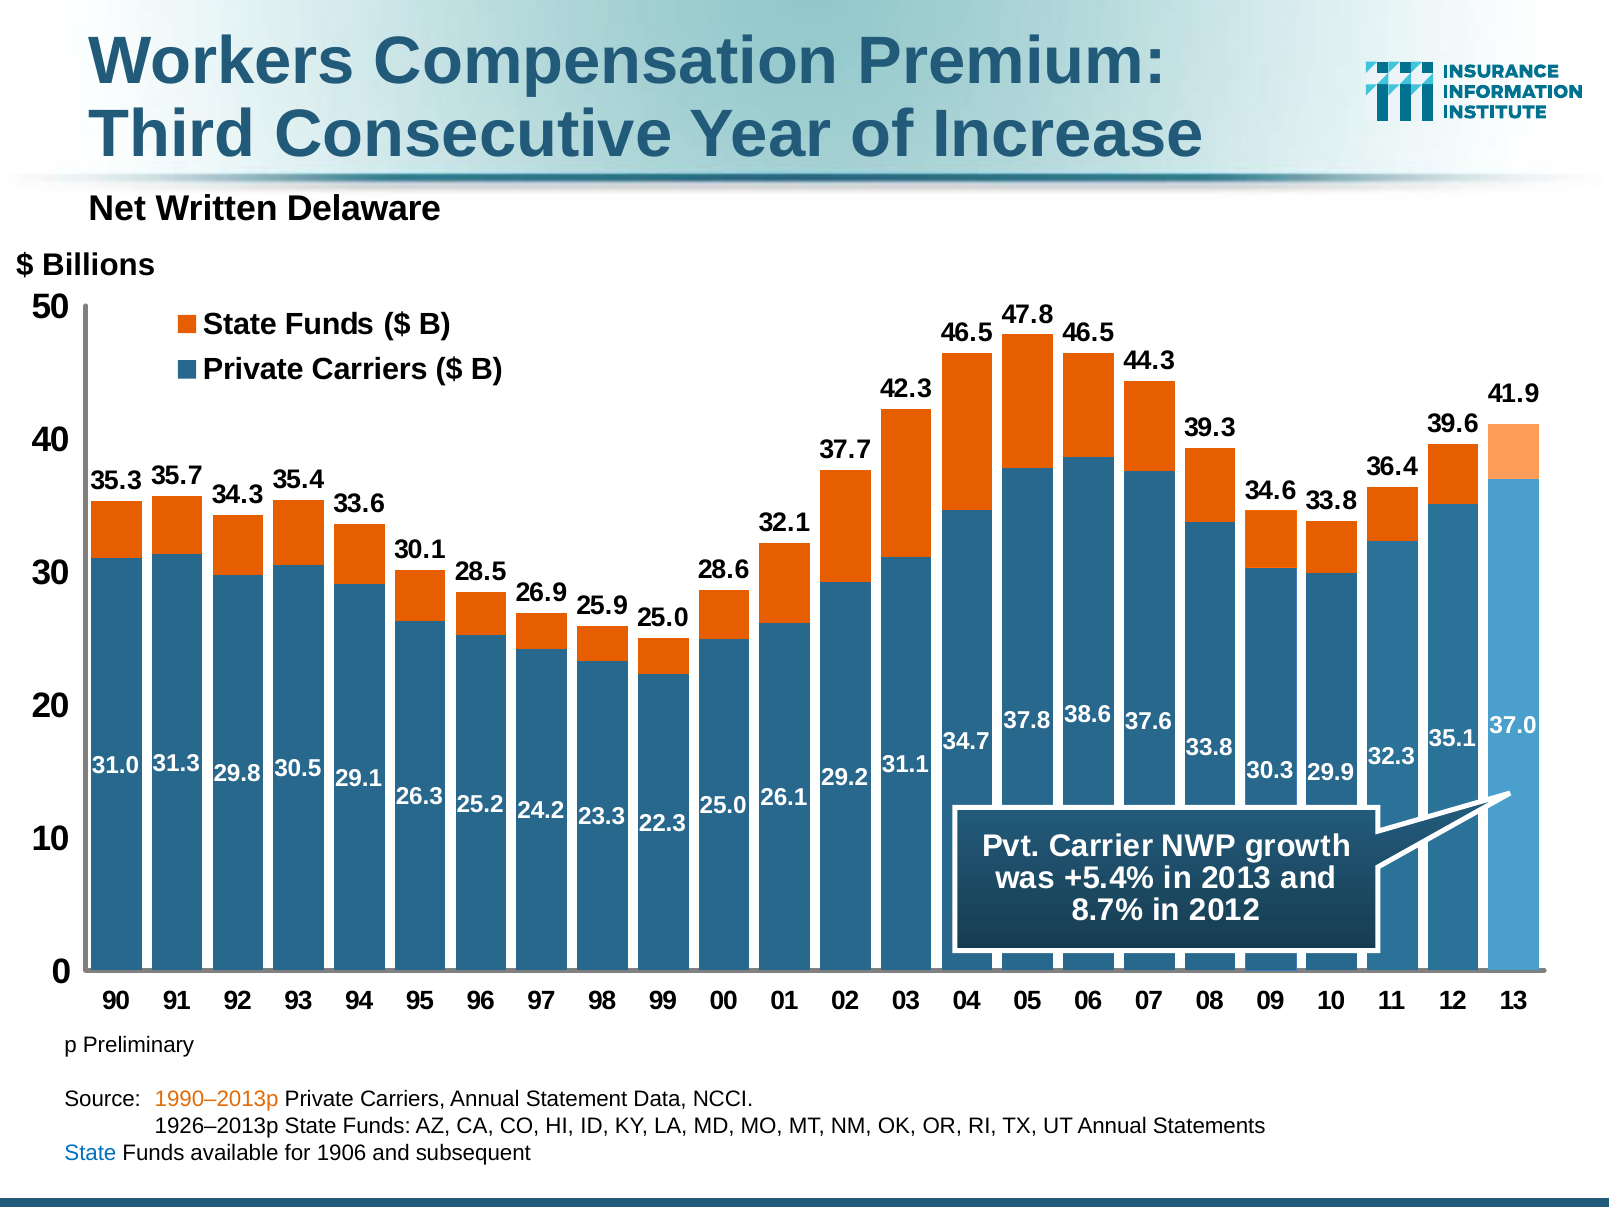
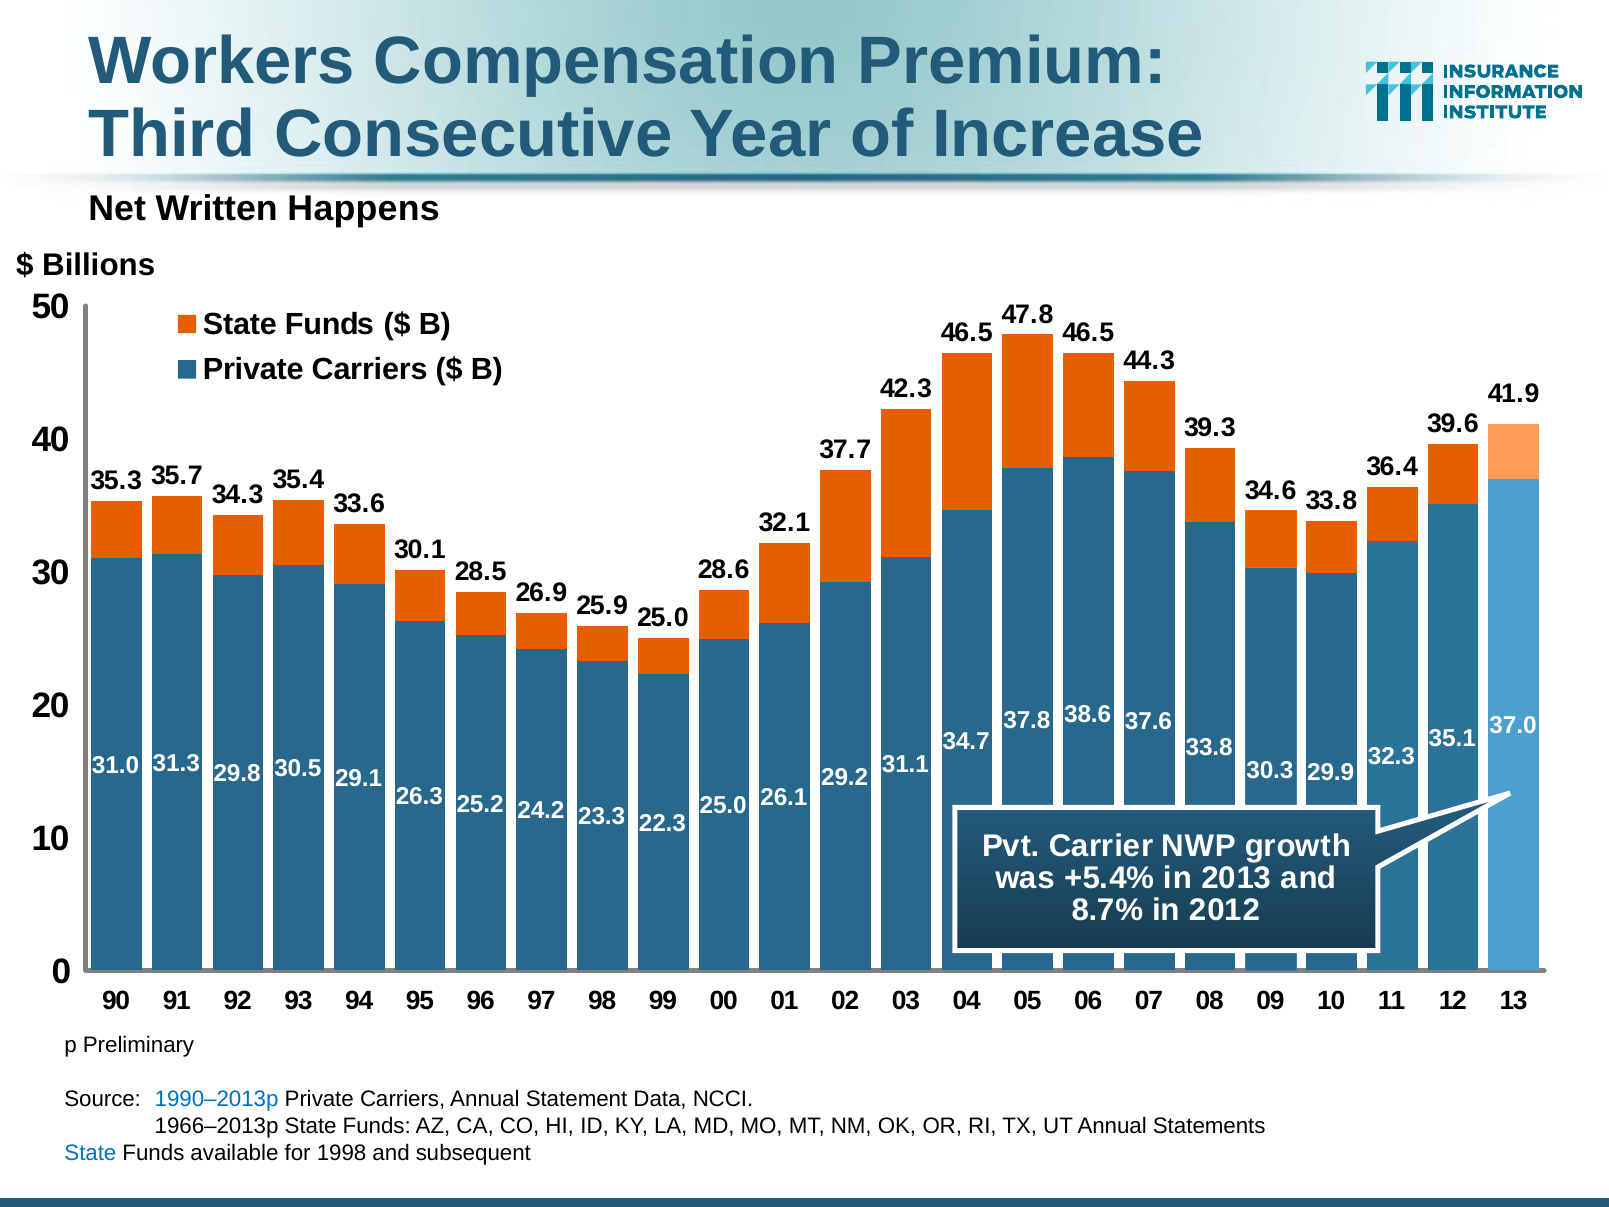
Delaware: Delaware -> Happens
1990–2013p colour: orange -> blue
1926–2013p: 1926–2013p -> 1966–2013p
1906: 1906 -> 1998
